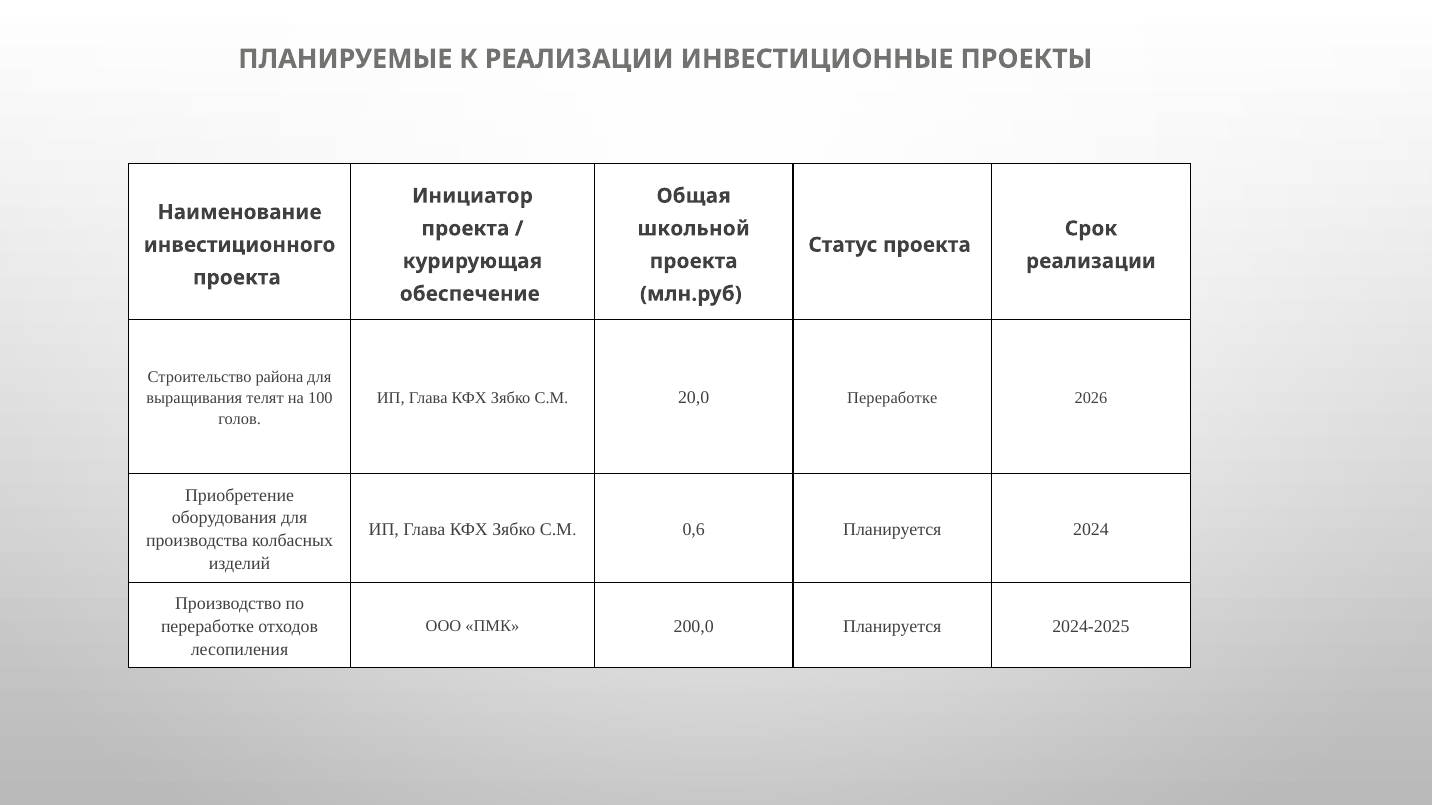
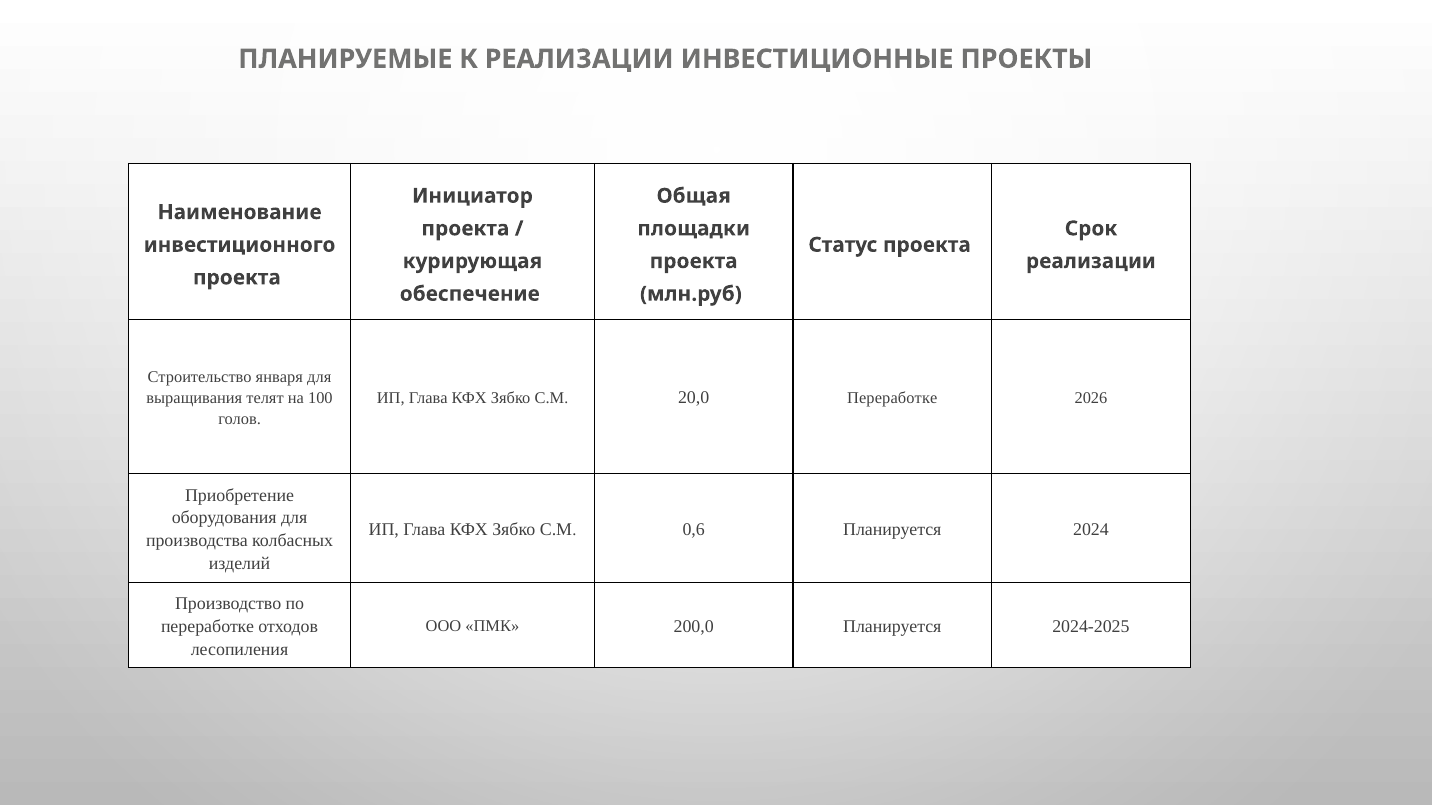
школьной: школьной -> площадки
района: района -> января
